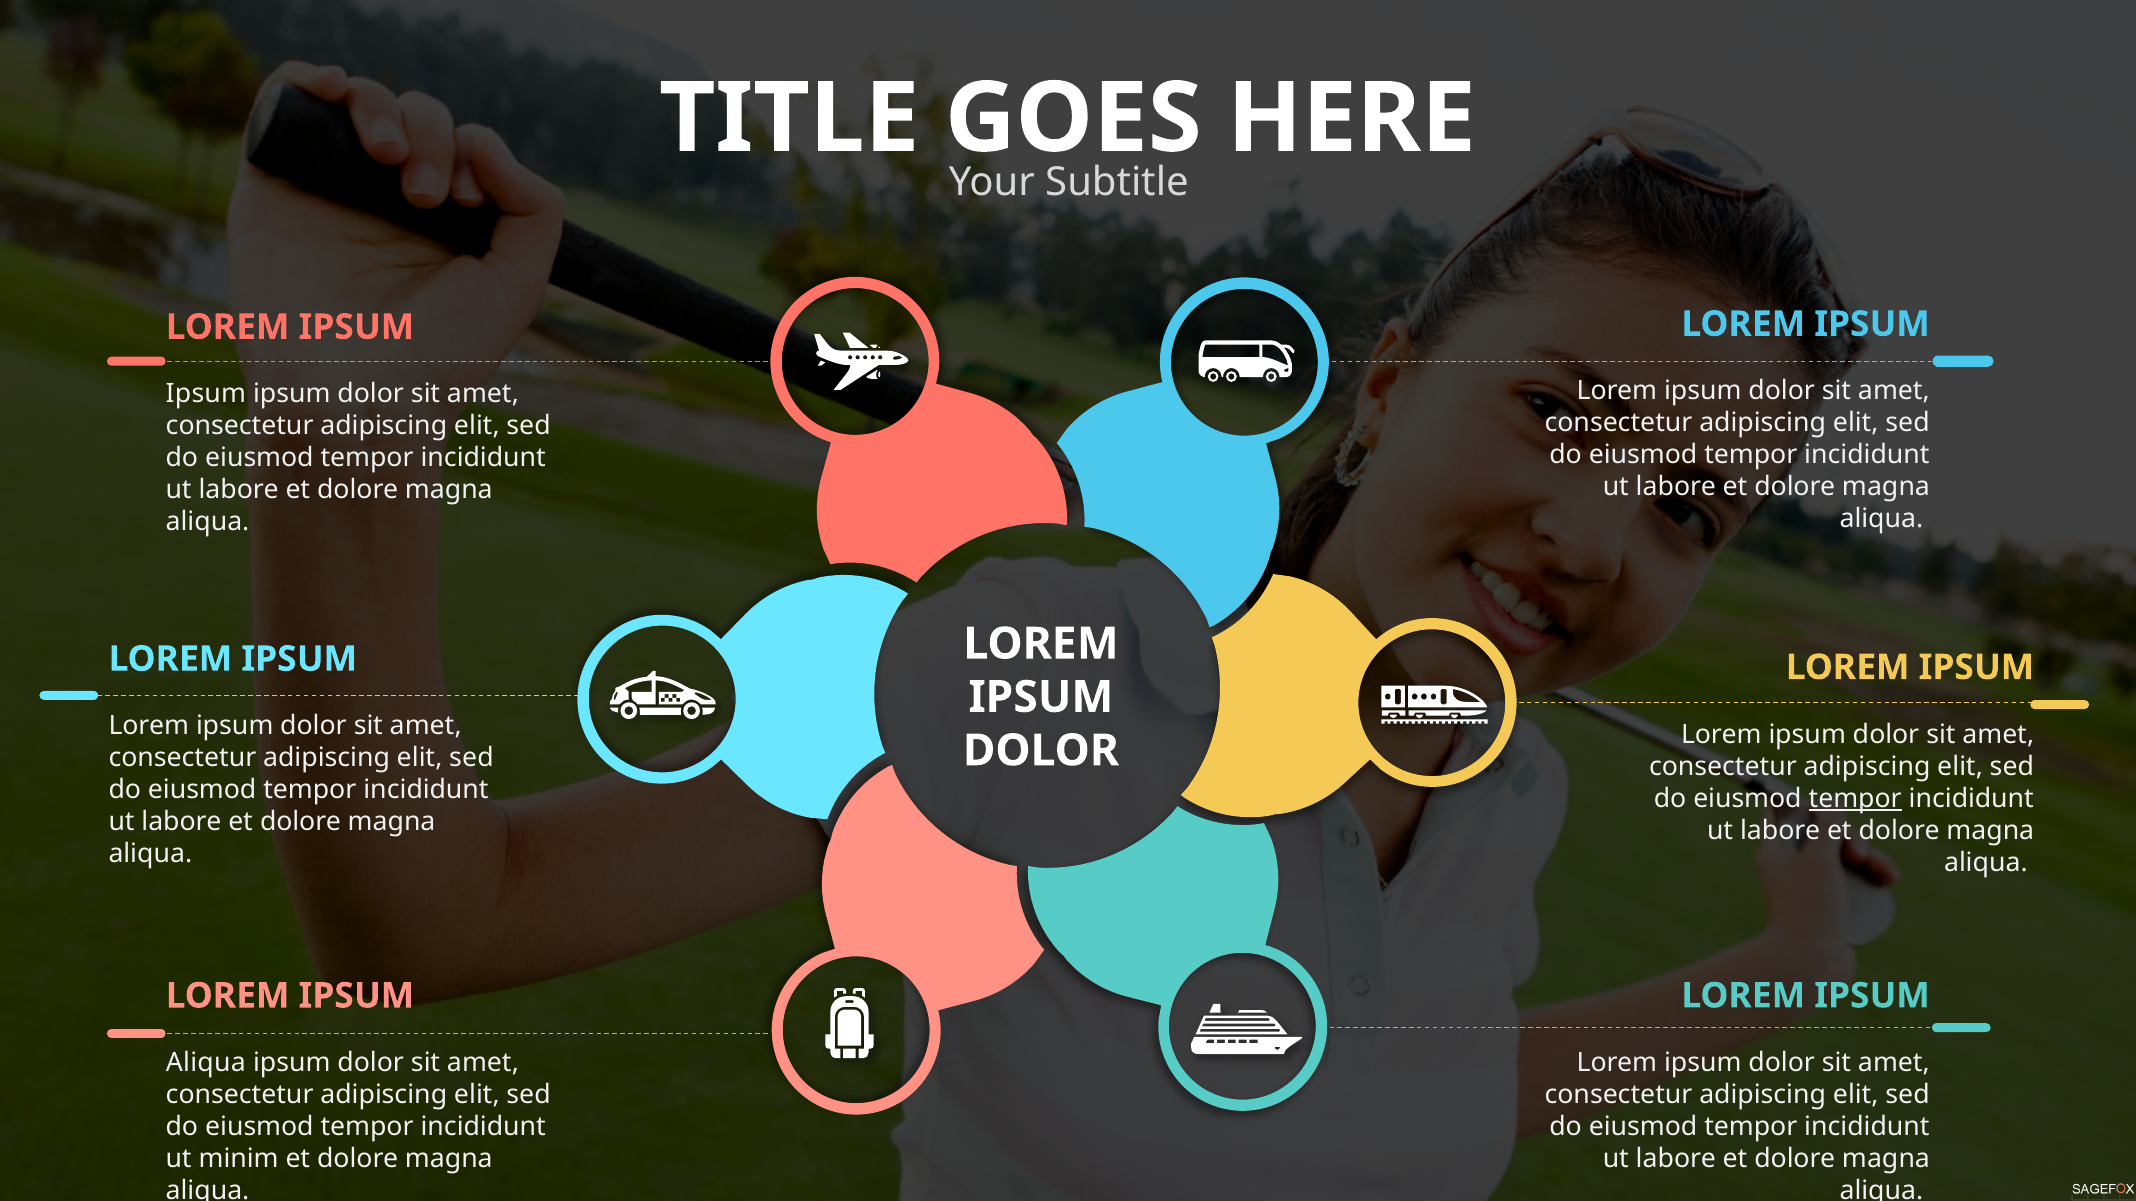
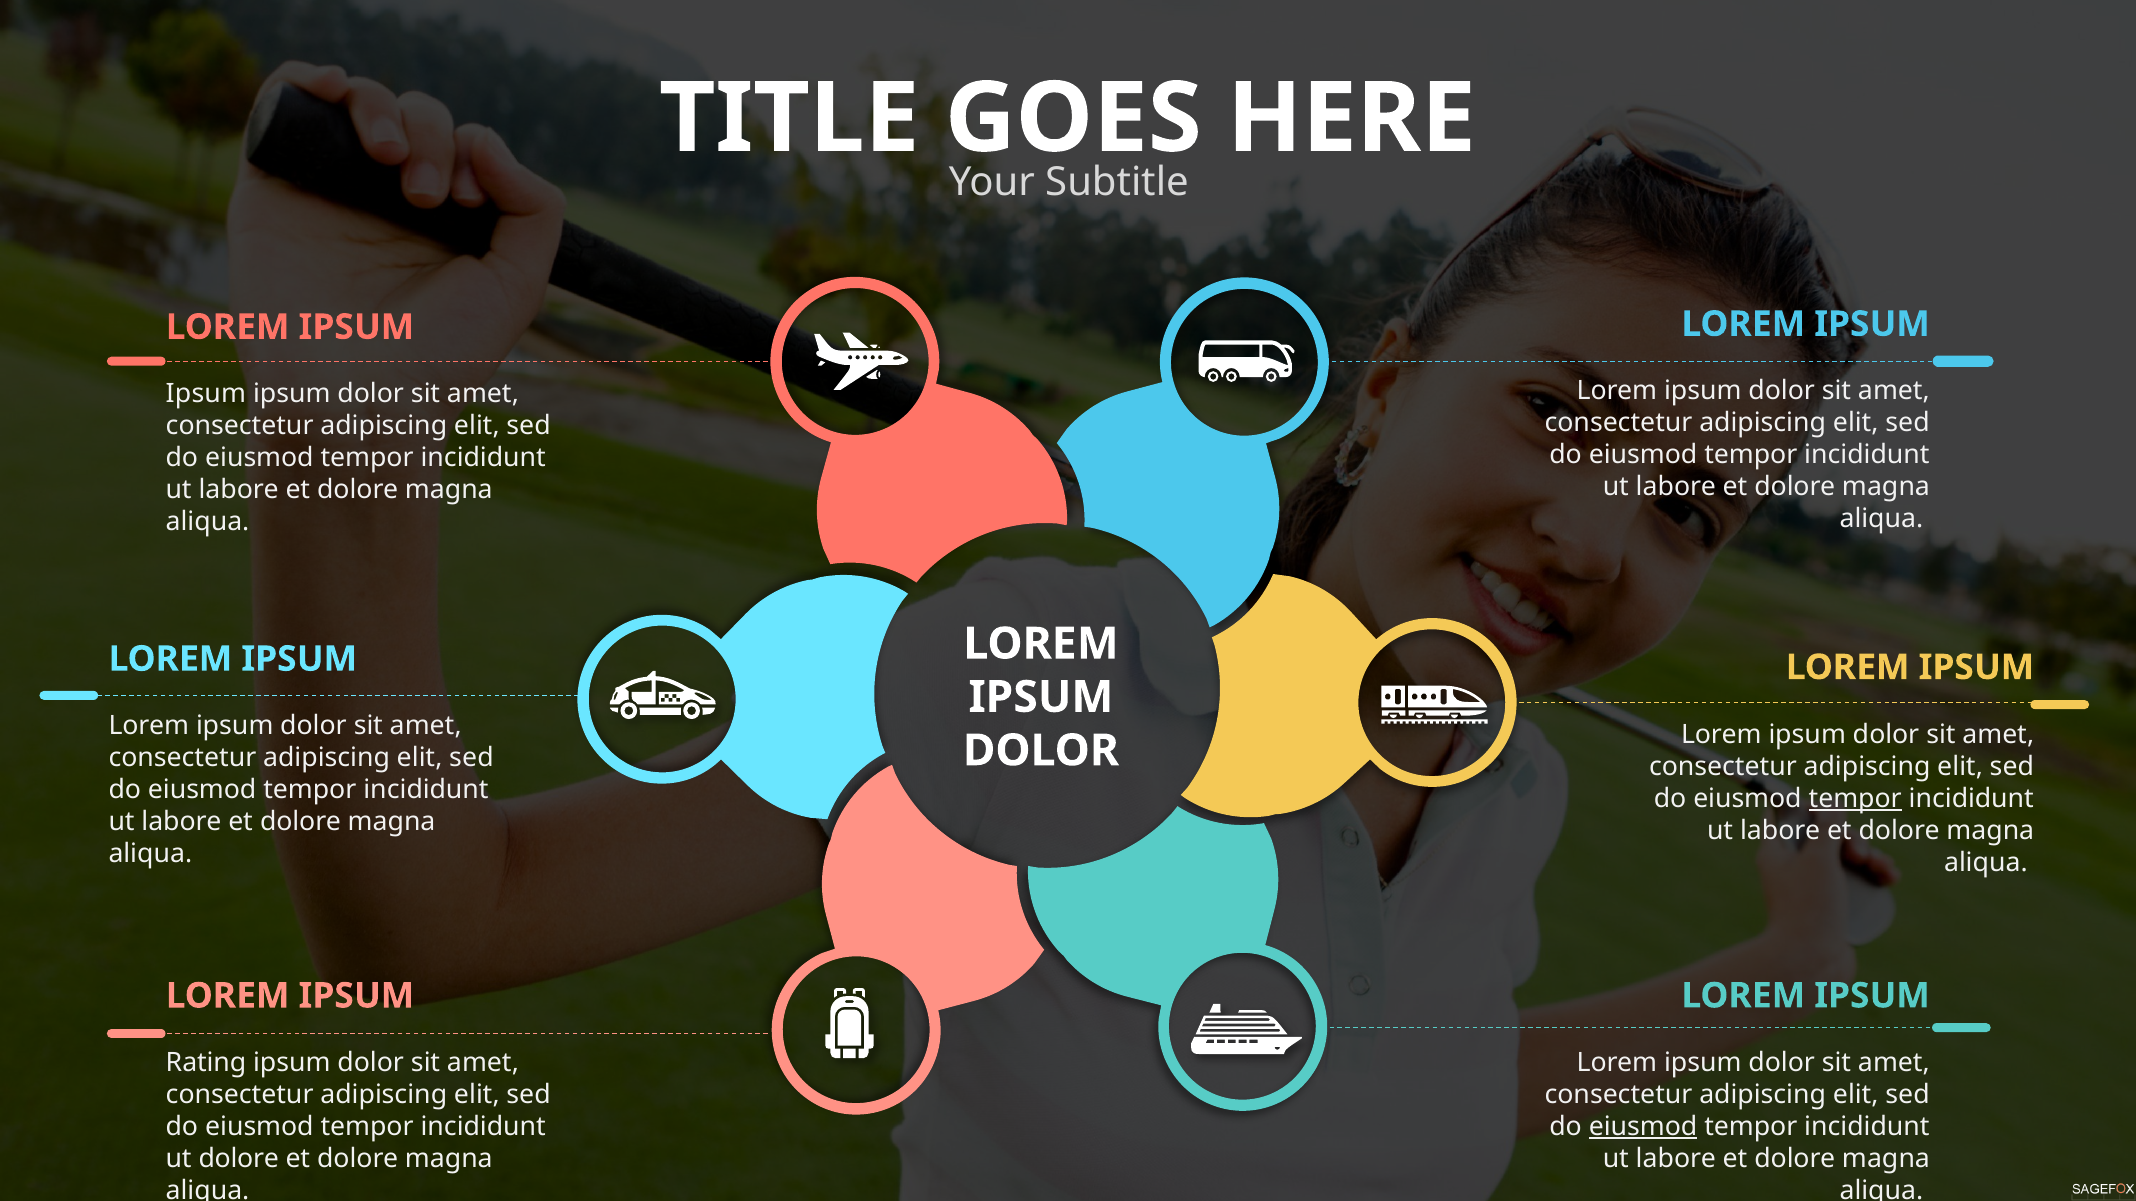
Aliqua at (206, 1063): Aliqua -> Rating
eiusmod at (1643, 1127) underline: none -> present
ut minim: minim -> dolore
